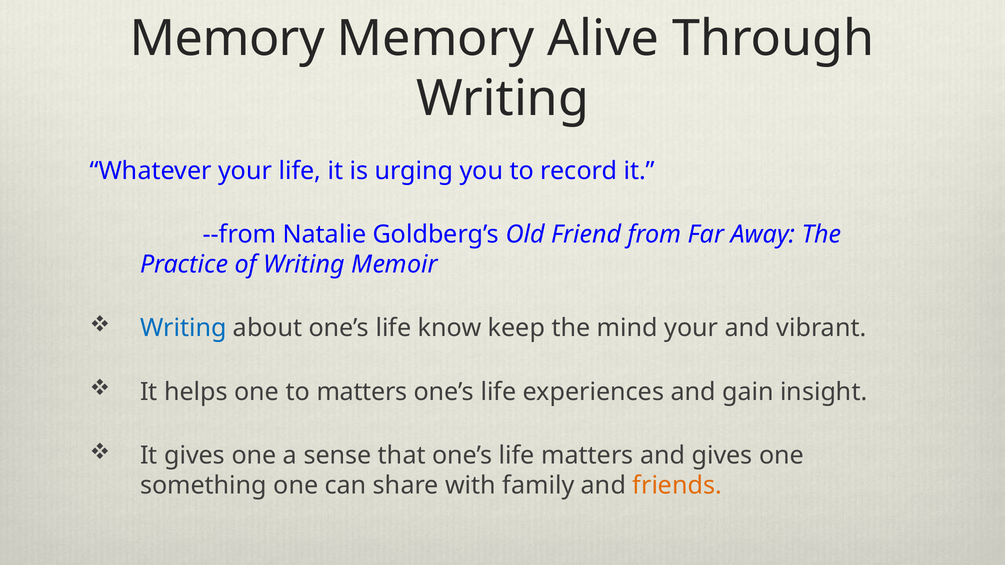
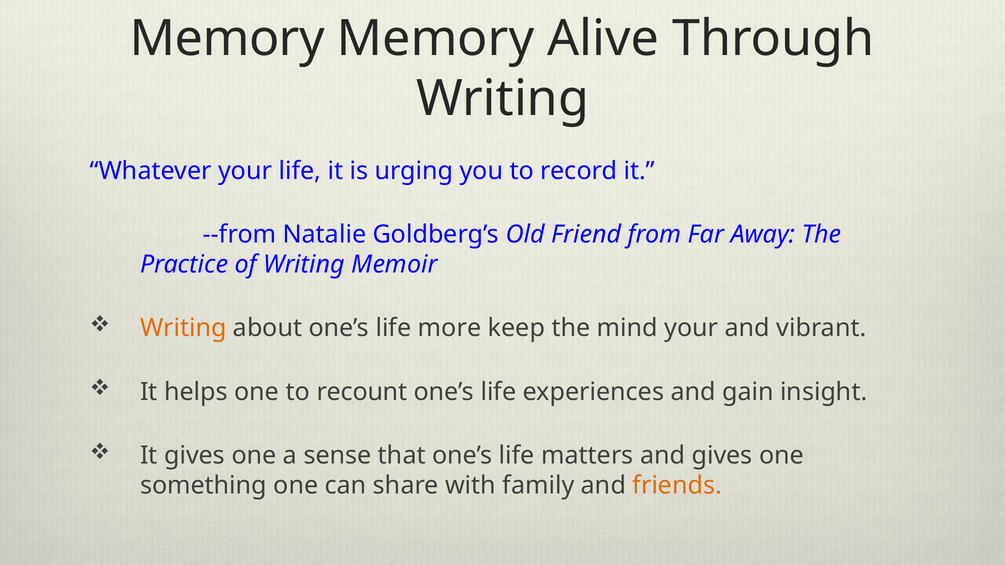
Writing at (183, 328) colour: blue -> orange
know: know -> more
to matters: matters -> recount
